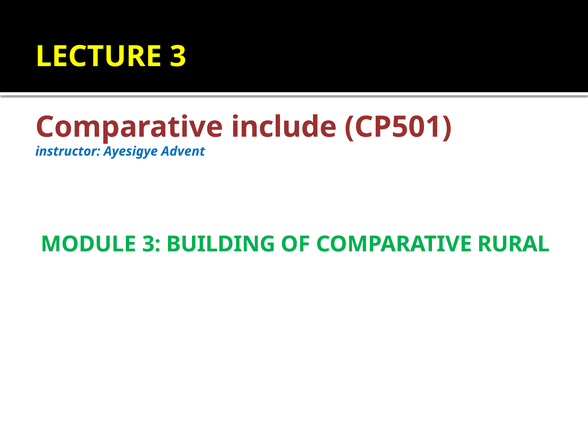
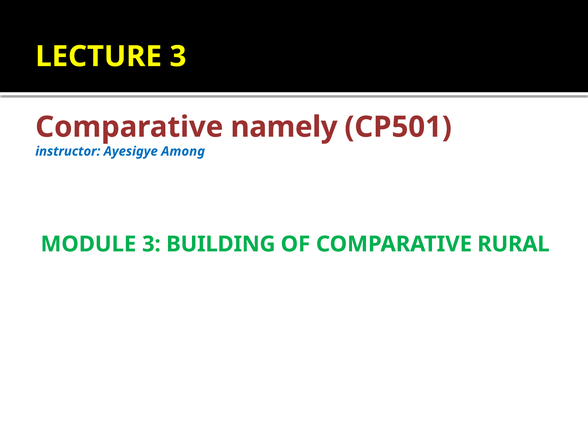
include: include -> namely
Advent: Advent -> Among
